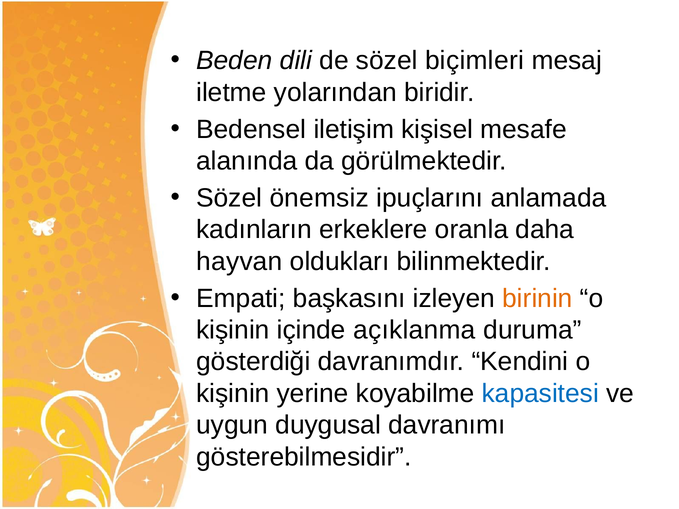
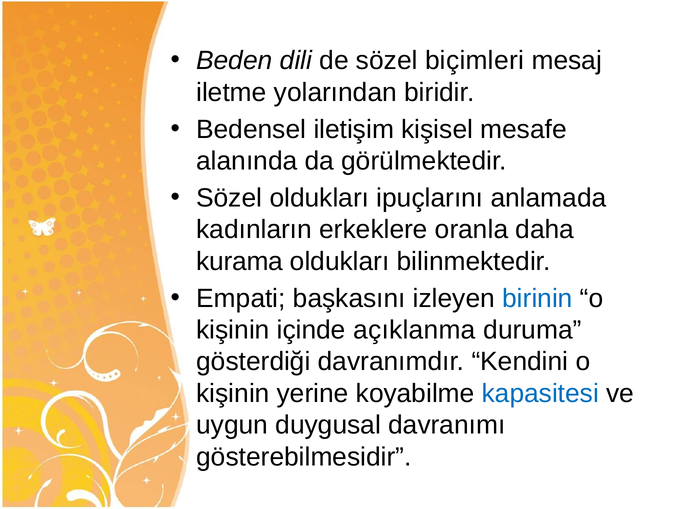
Sözel önemsiz: önemsiz -> oldukları
hayvan: hayvan -> kurama
birinin colour: orange -> blue
